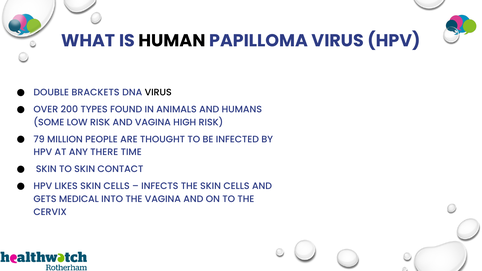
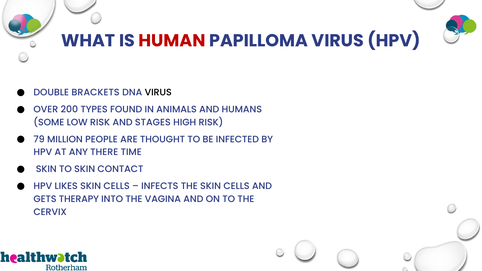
HUMAN colour: black -> red
AND VAGINA: VAGINA -> STAGES
MEDICAL: MEDICAL -> THERAPY
